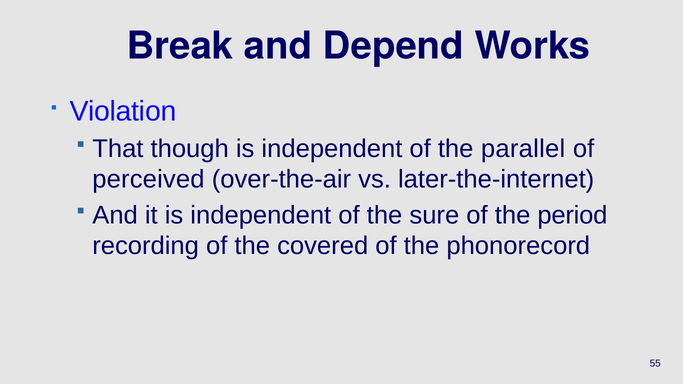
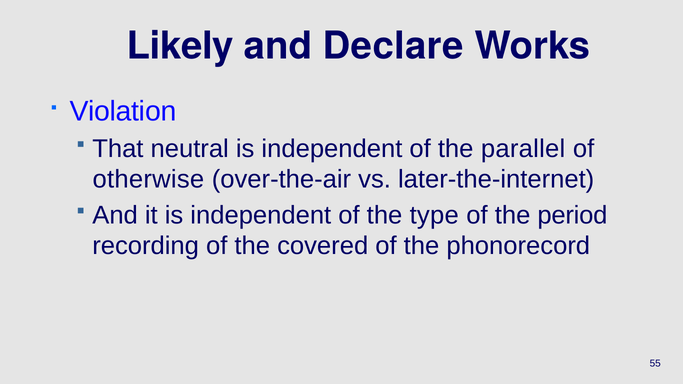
Break: Break -> Likely
Depend: Depend -> Declare
though: though -> neutral
perceived: perceived -> otherwise
sure: sure -> type
